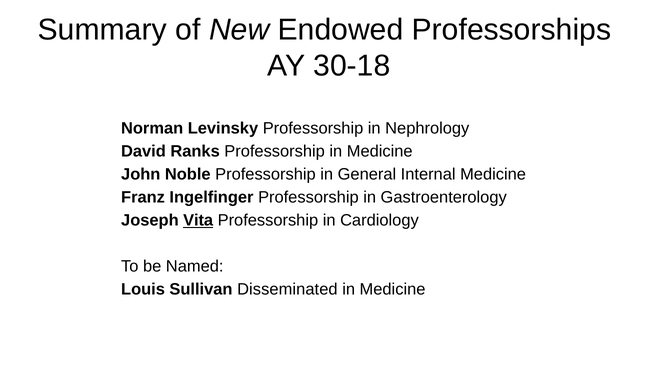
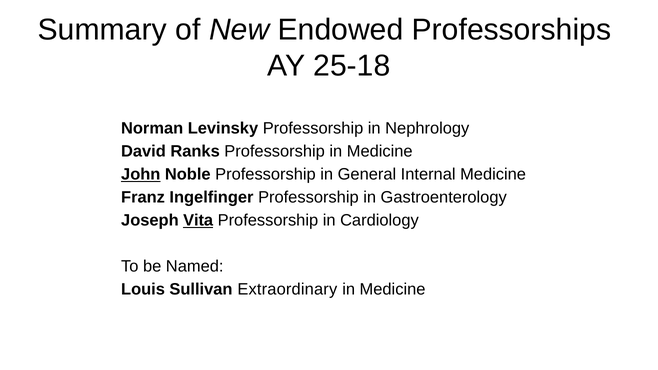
30-18: 30-18 -> 25-18
John underline: none -> present
Disseminated: Disseminated -> Extraordinary
